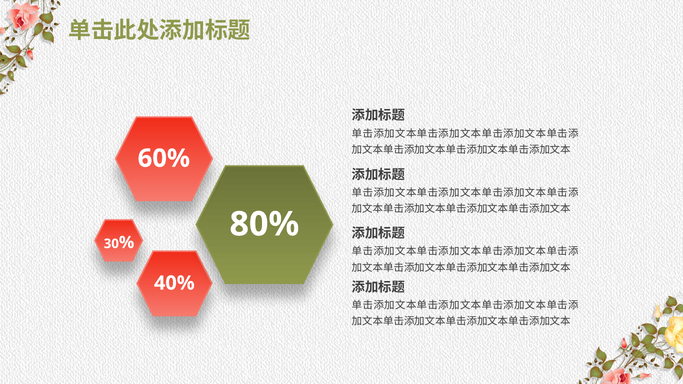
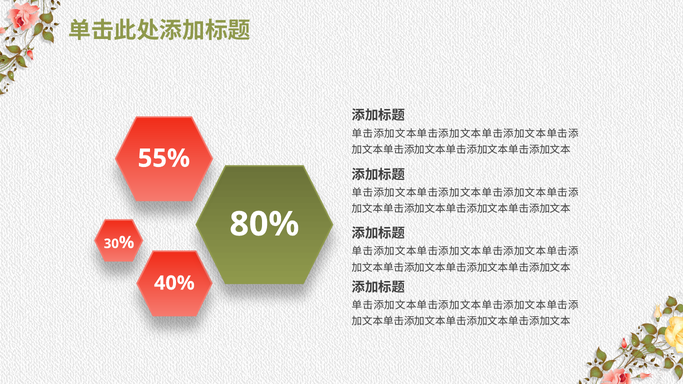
60%: 60% -> 55%
